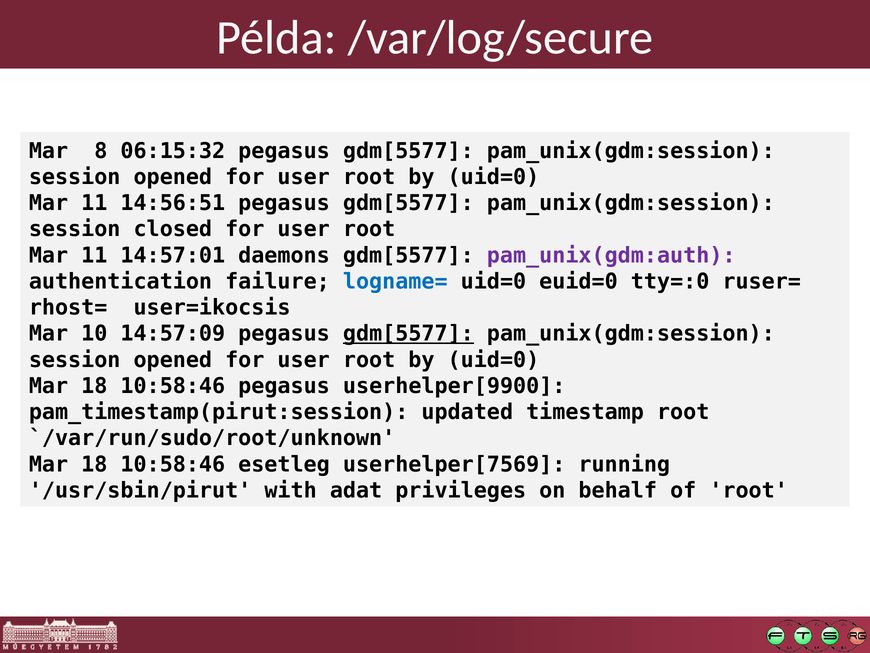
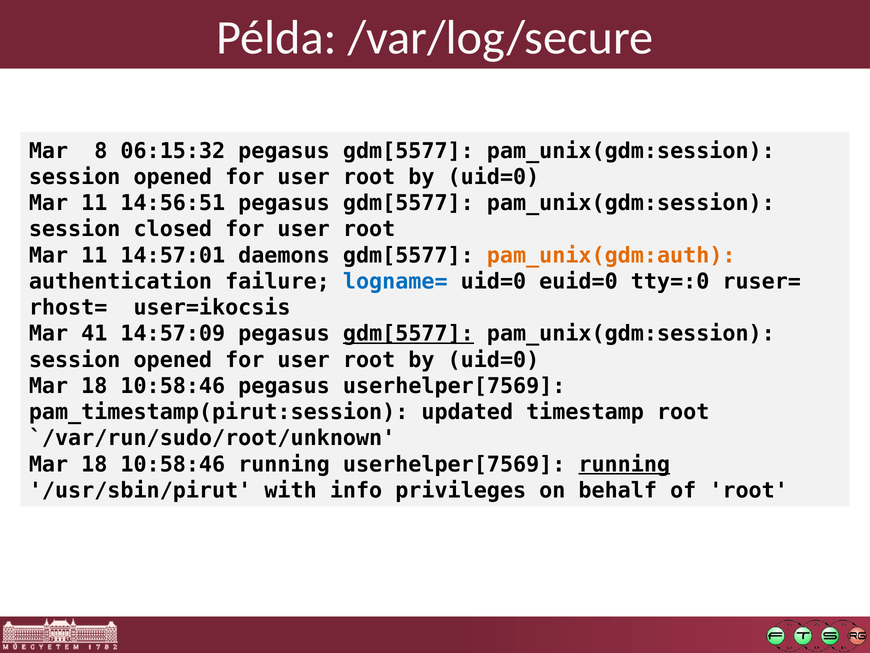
pam_unix(gdm:auth colour: purple -> orange
10: 10 -> 41
pegasus userhelper[9900: userhelper[9900 -> userhelper[7569
10:58:46 esetleg: esetleg -> running
running at (624, 464) underline: none -> present
adat: adat -> info
